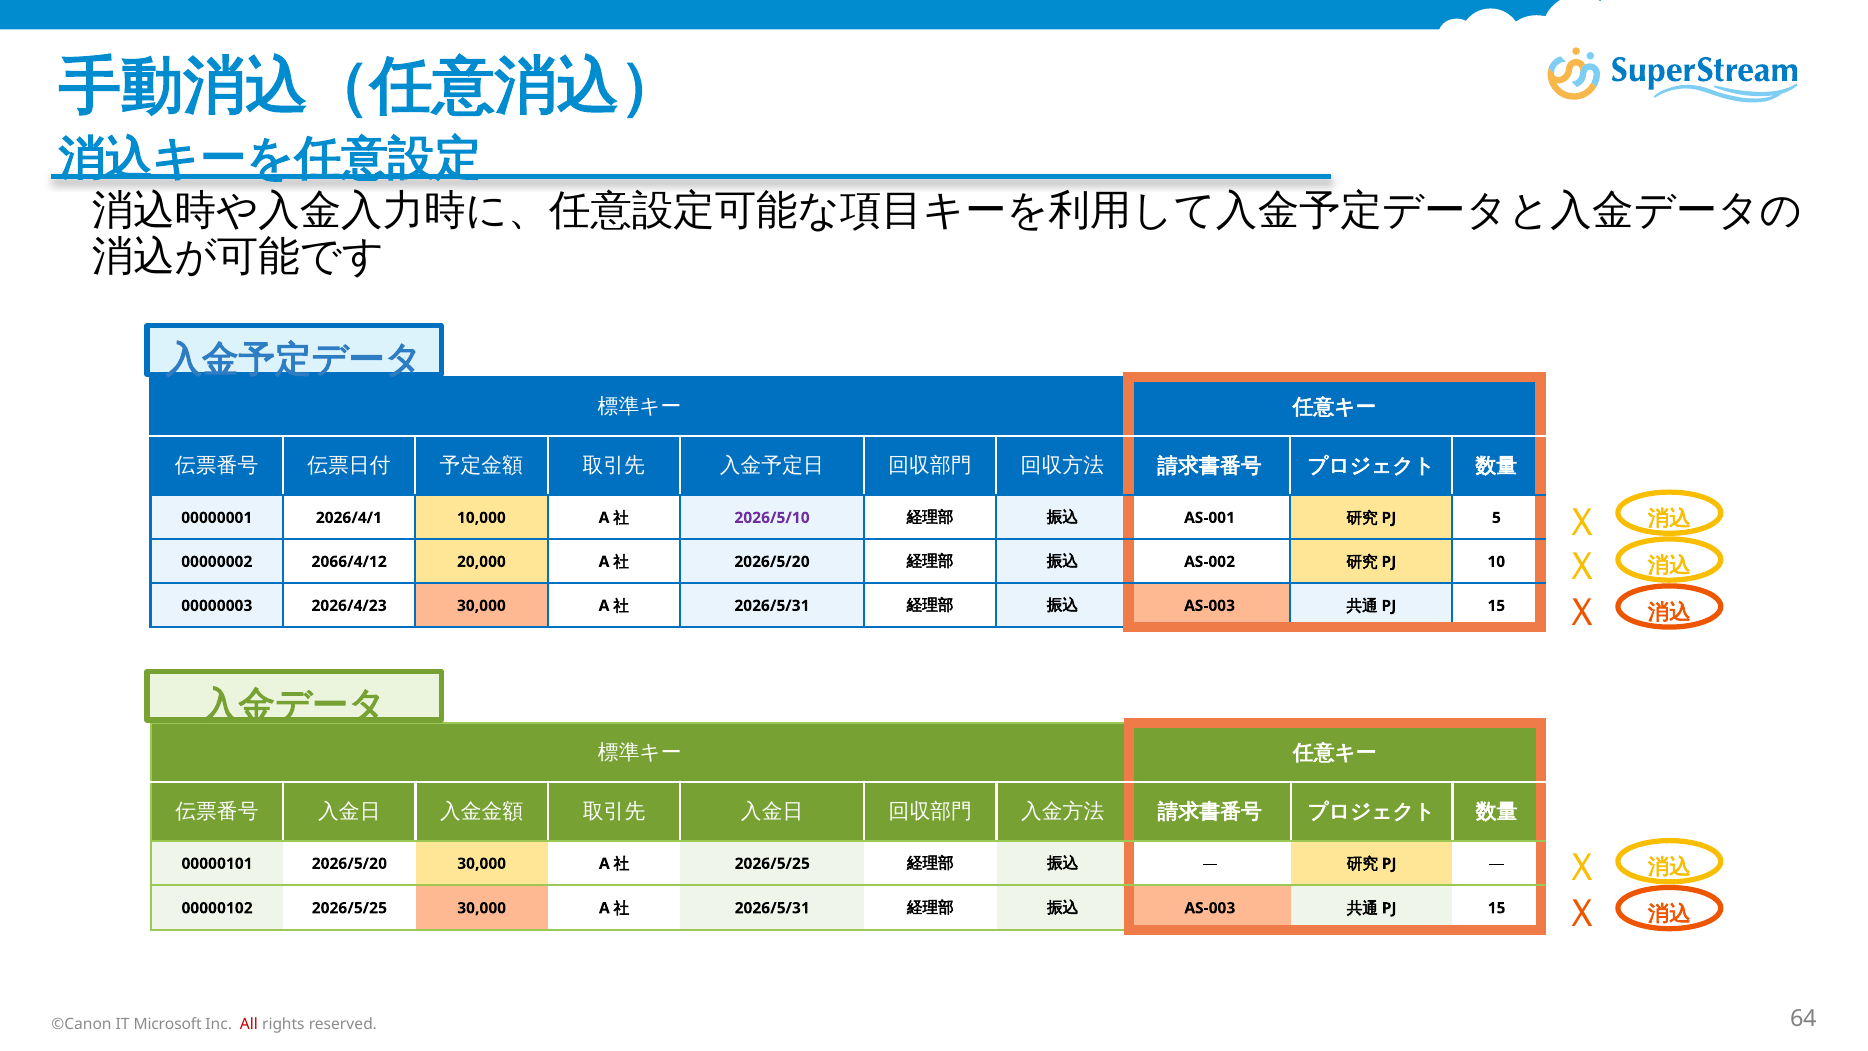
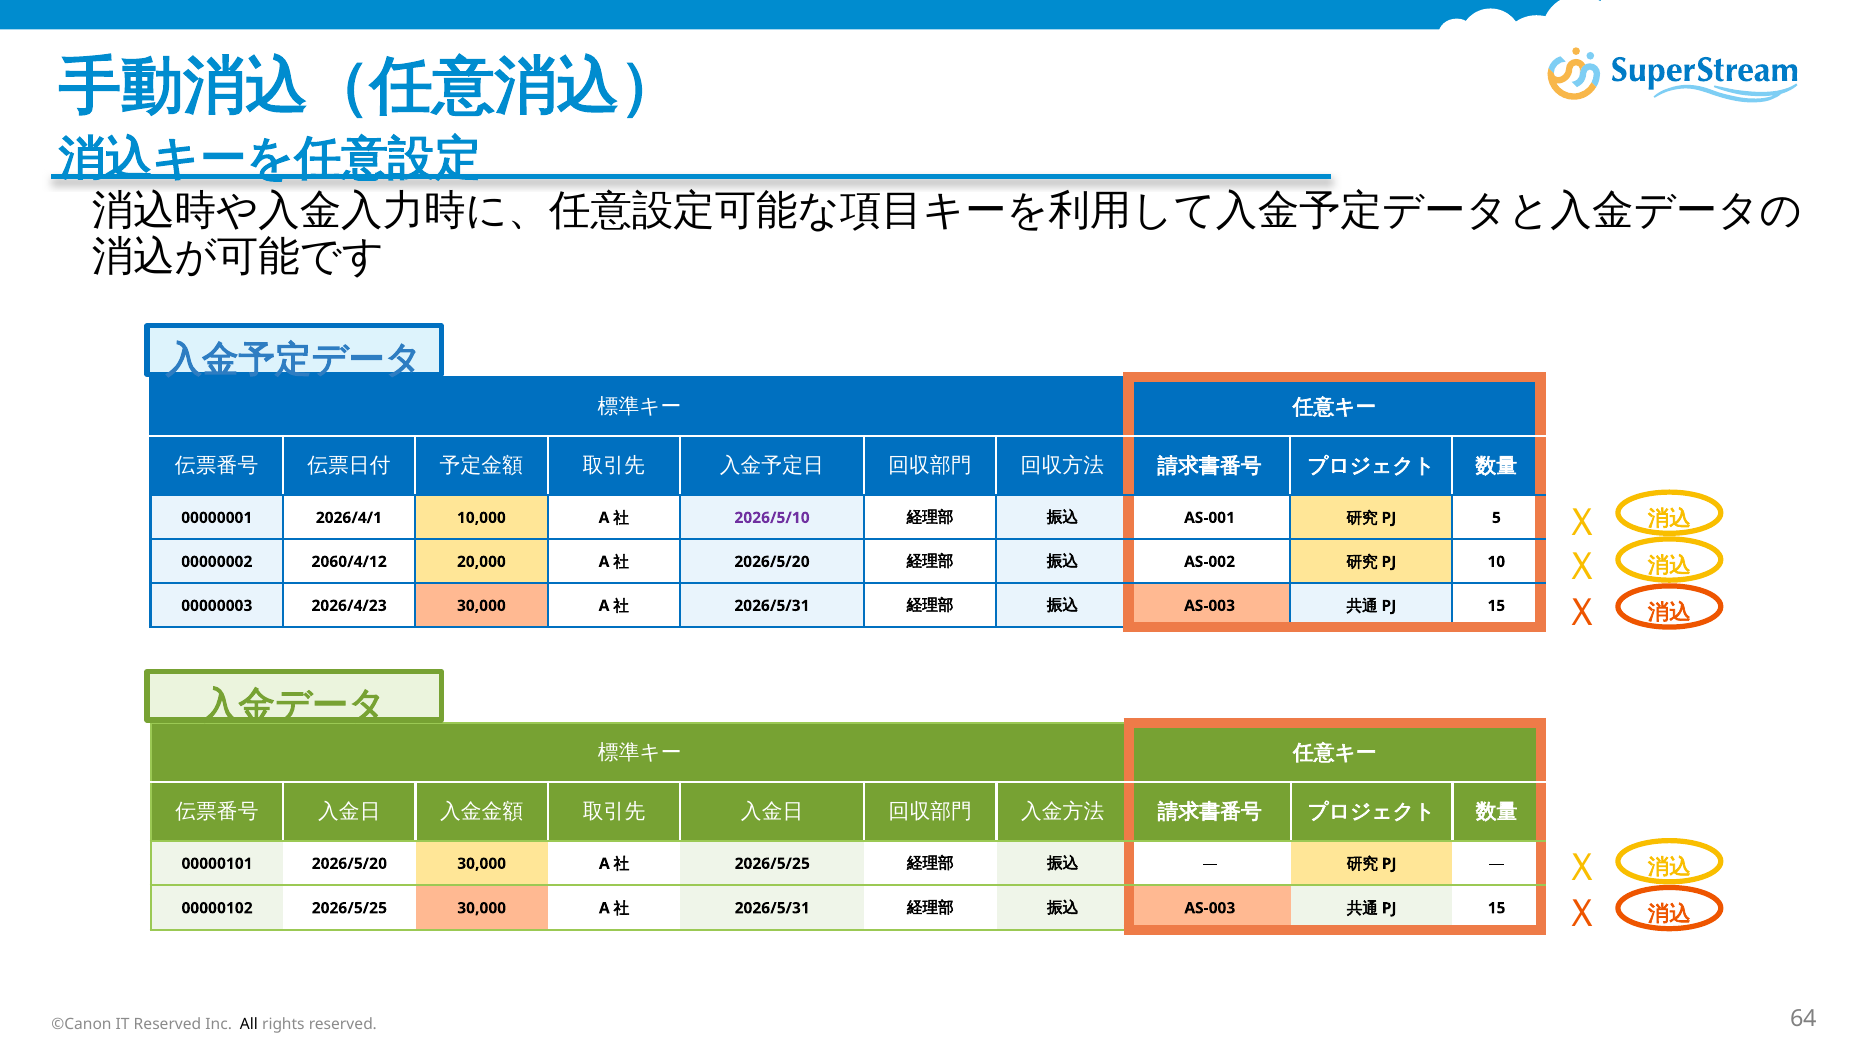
2066/4/12: 2066/4/12 -> 2060/4/12
IT Microsoft: Microsoft -> Reserved
All colour: red -> black
